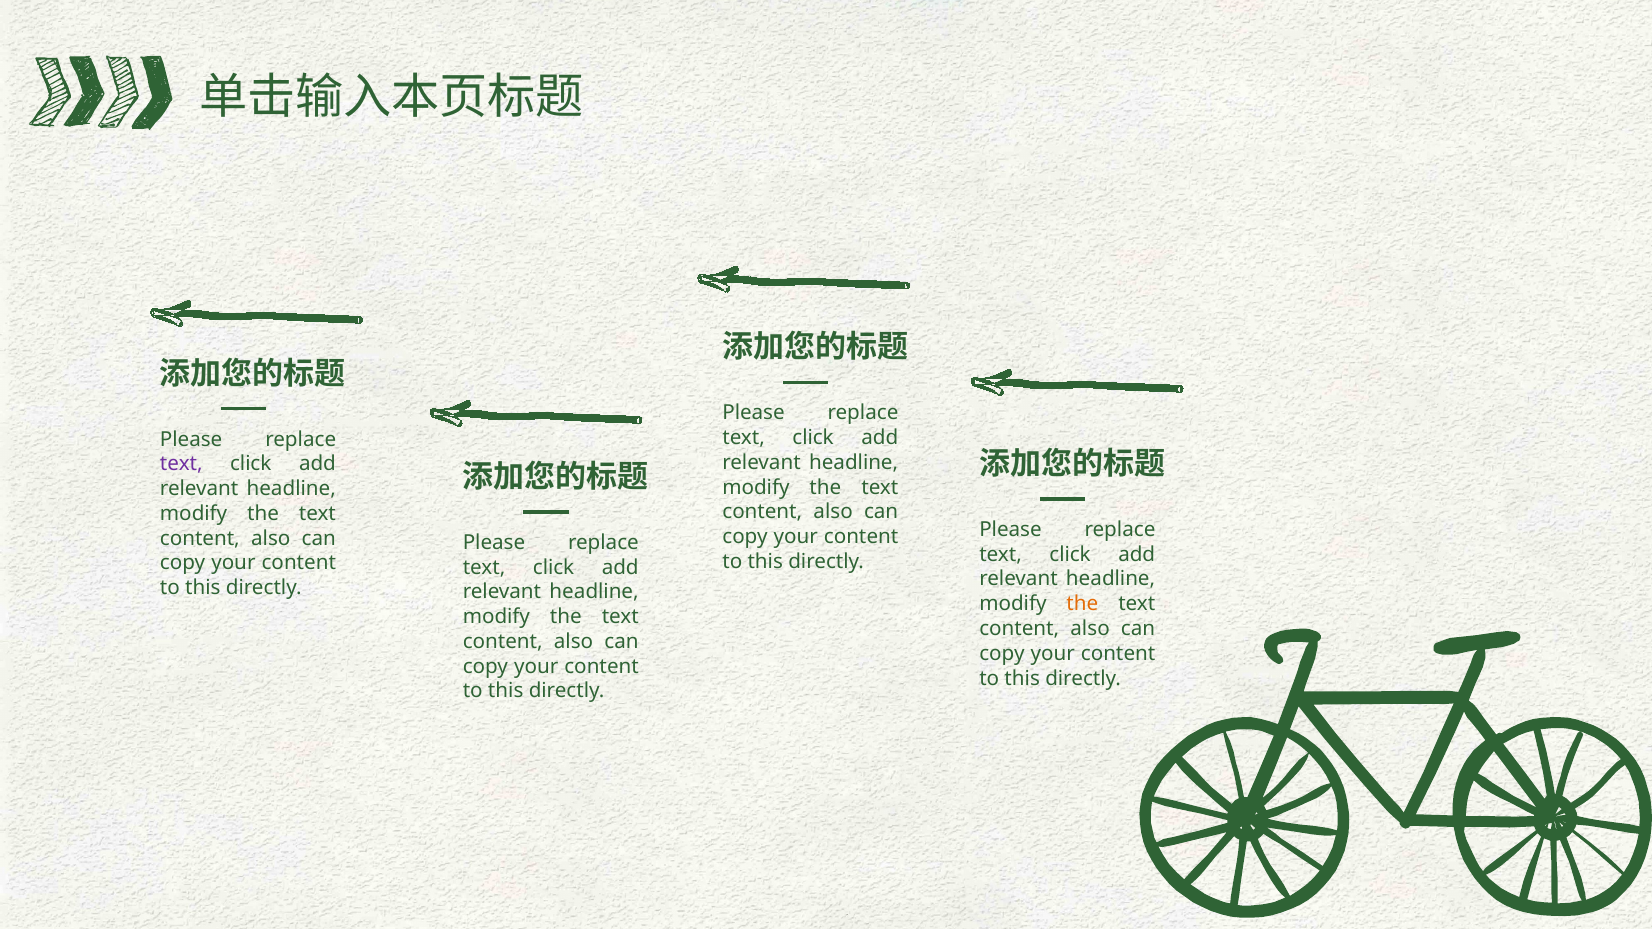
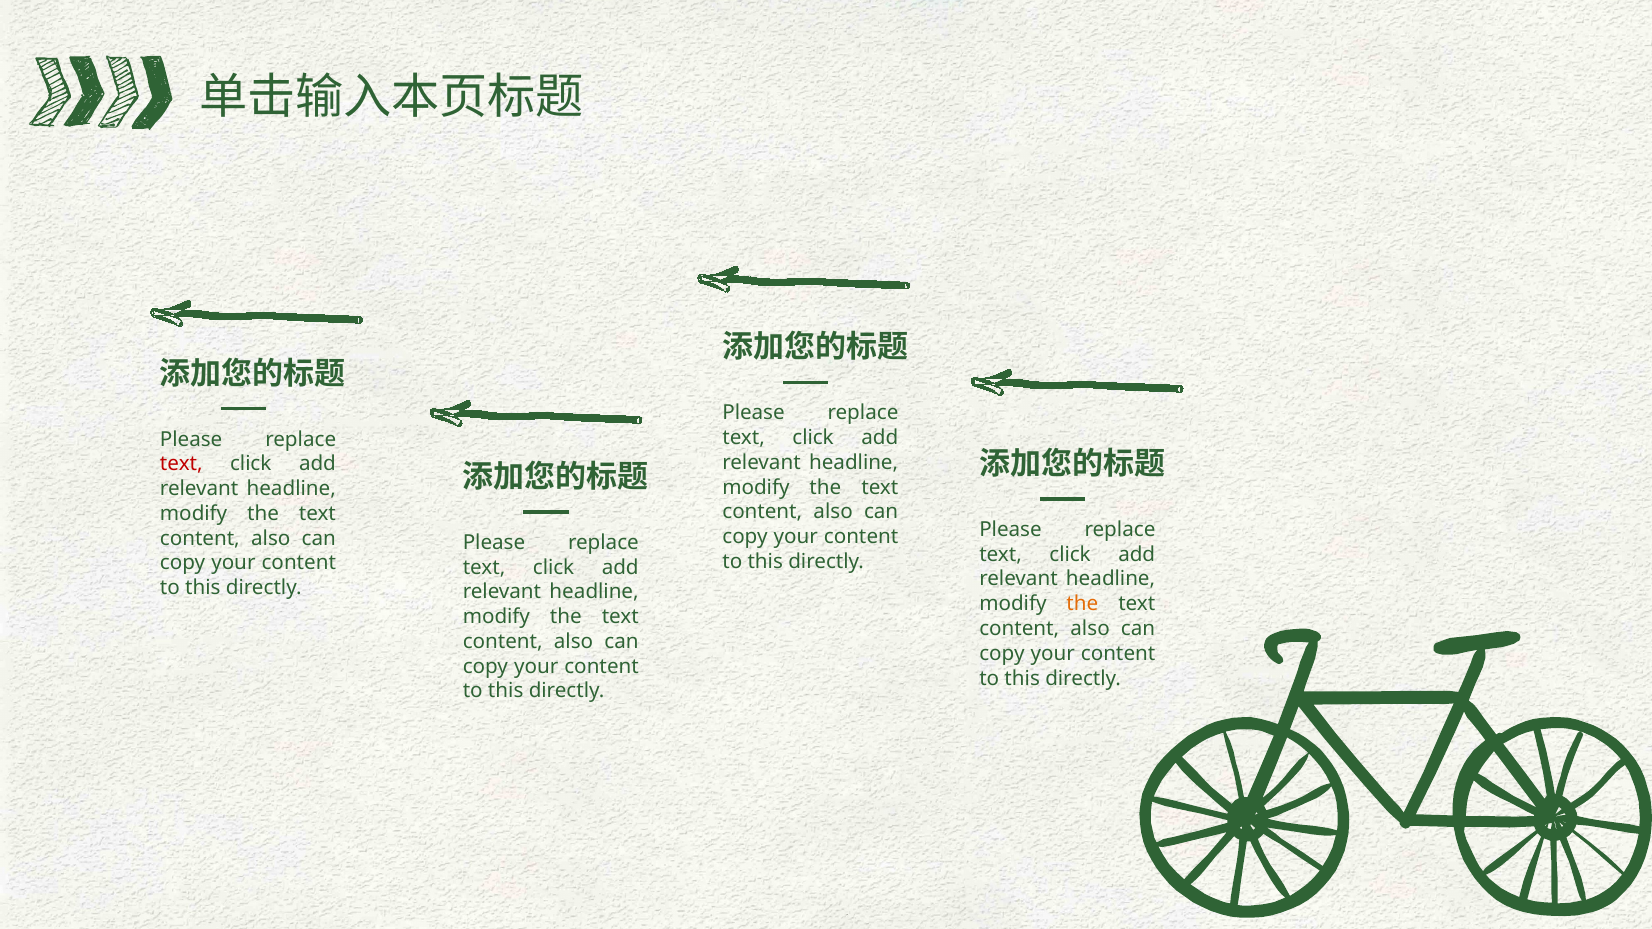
text at (181, 464) colour: purple -> red
